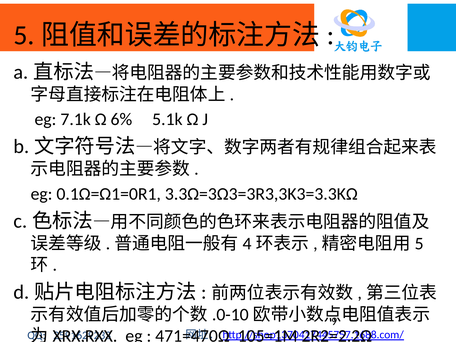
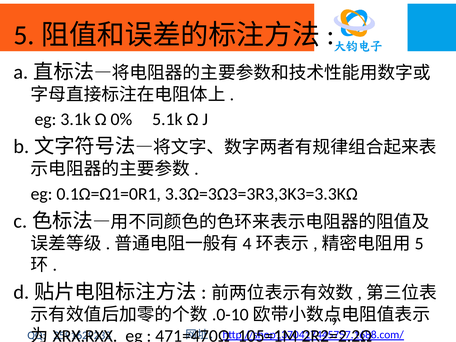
7.1k: 7.1k -> 3.1k
6%: 6% -> 0%
